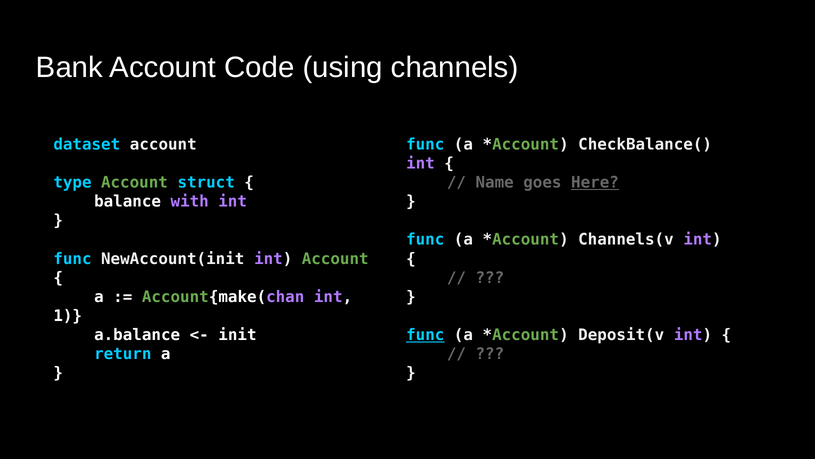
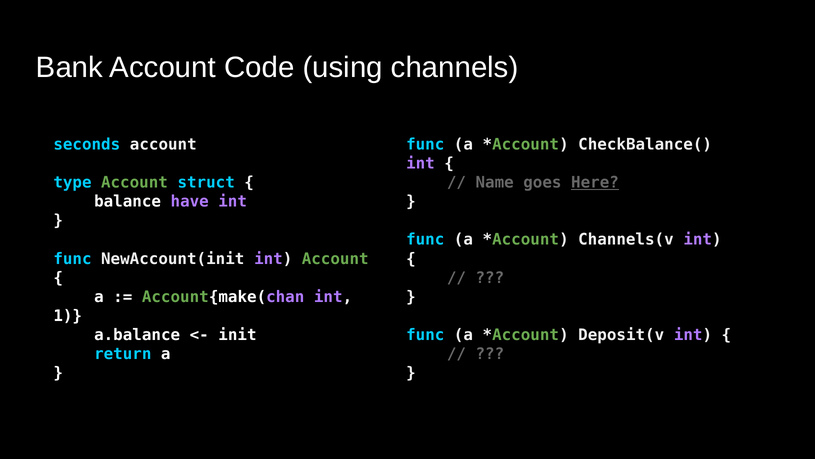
dataset: dataset -> seconds
with: with -> have
func at (425, 335) underline: present -> none
